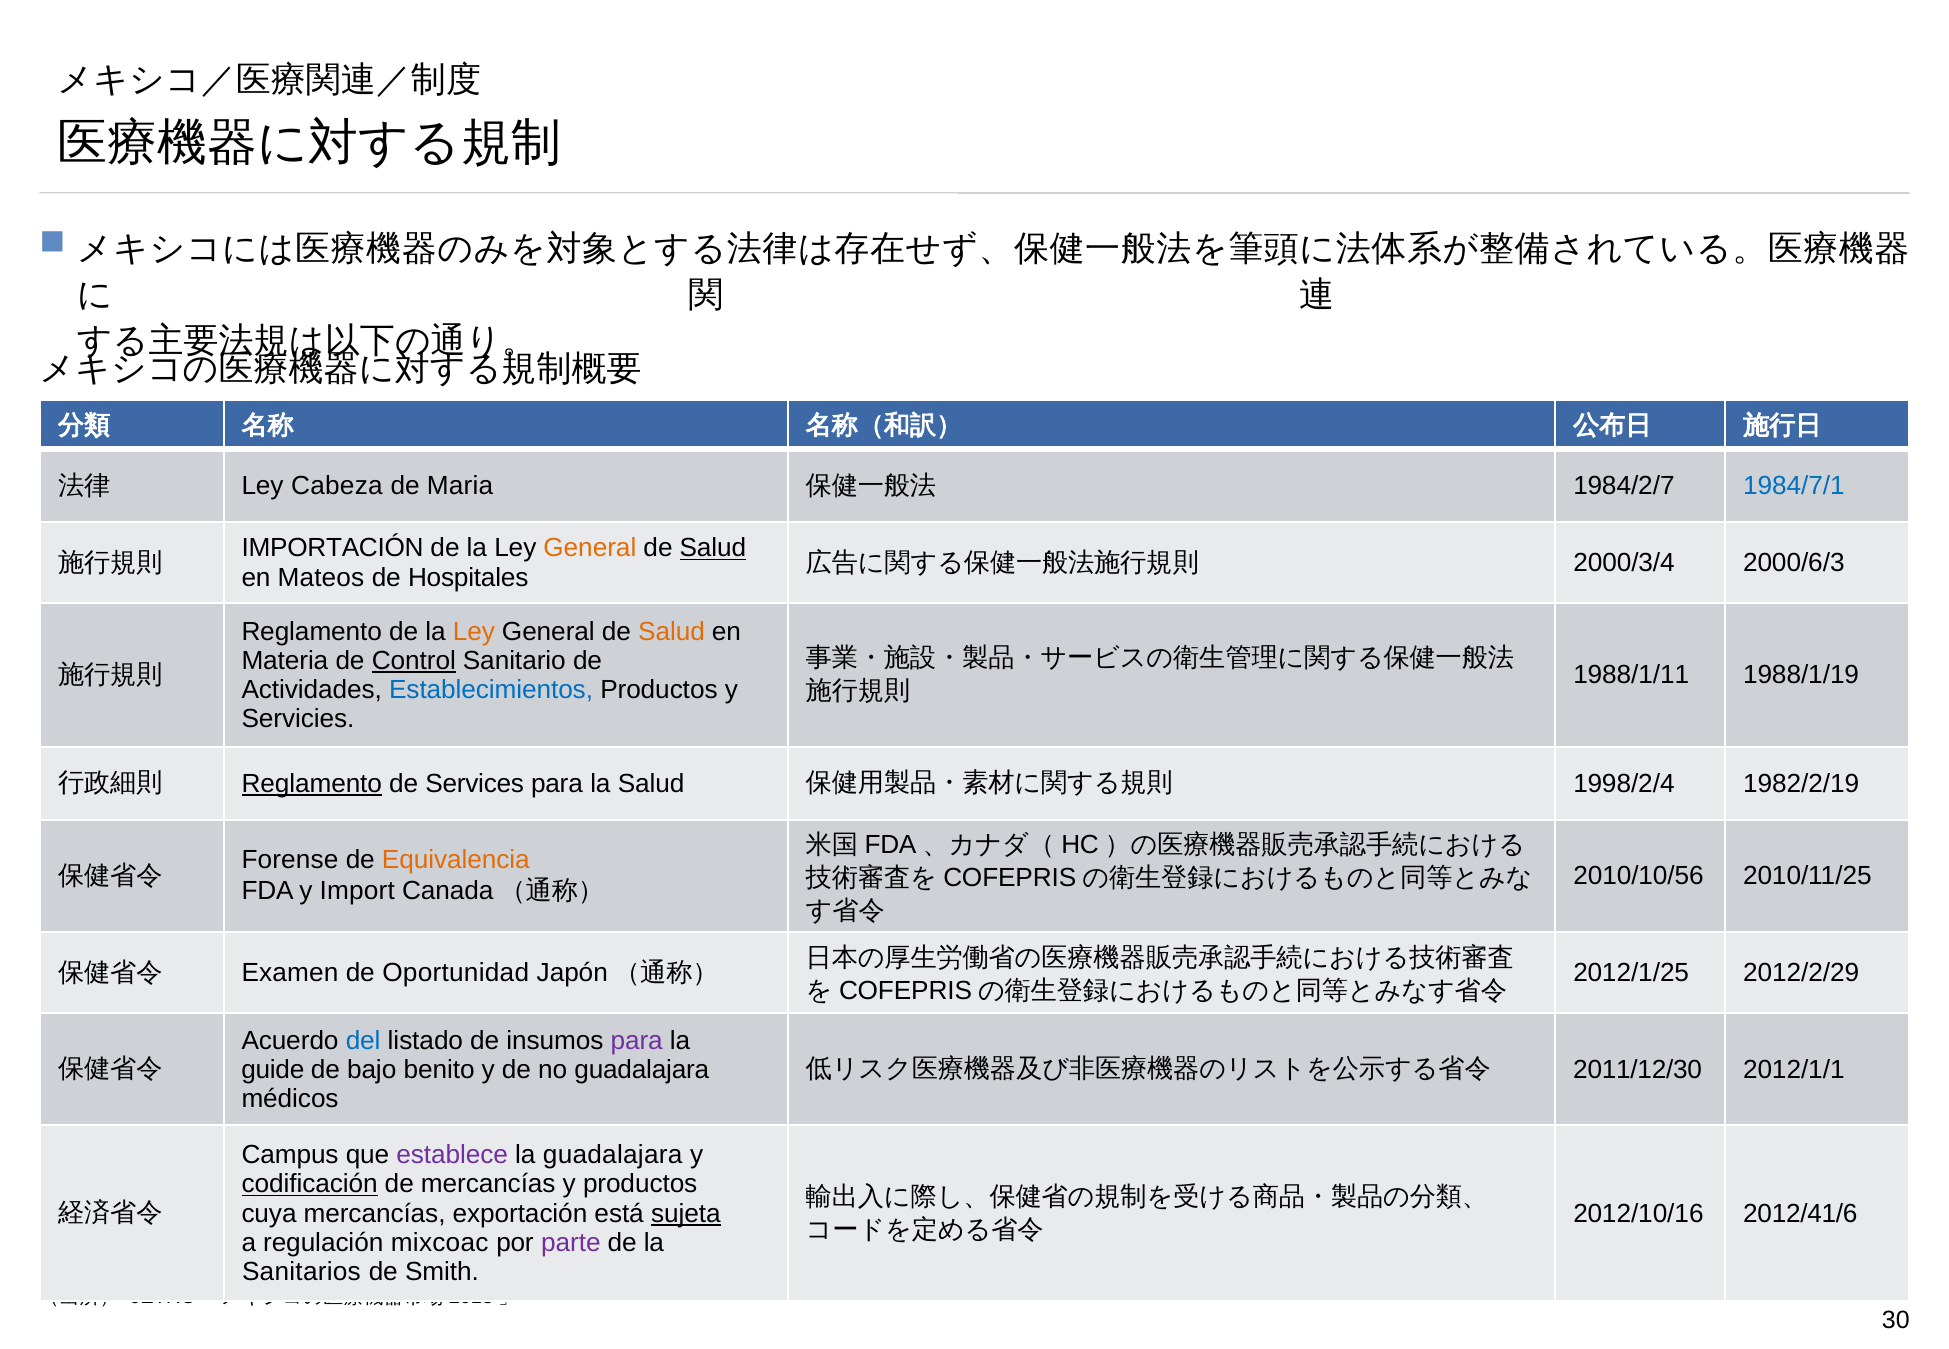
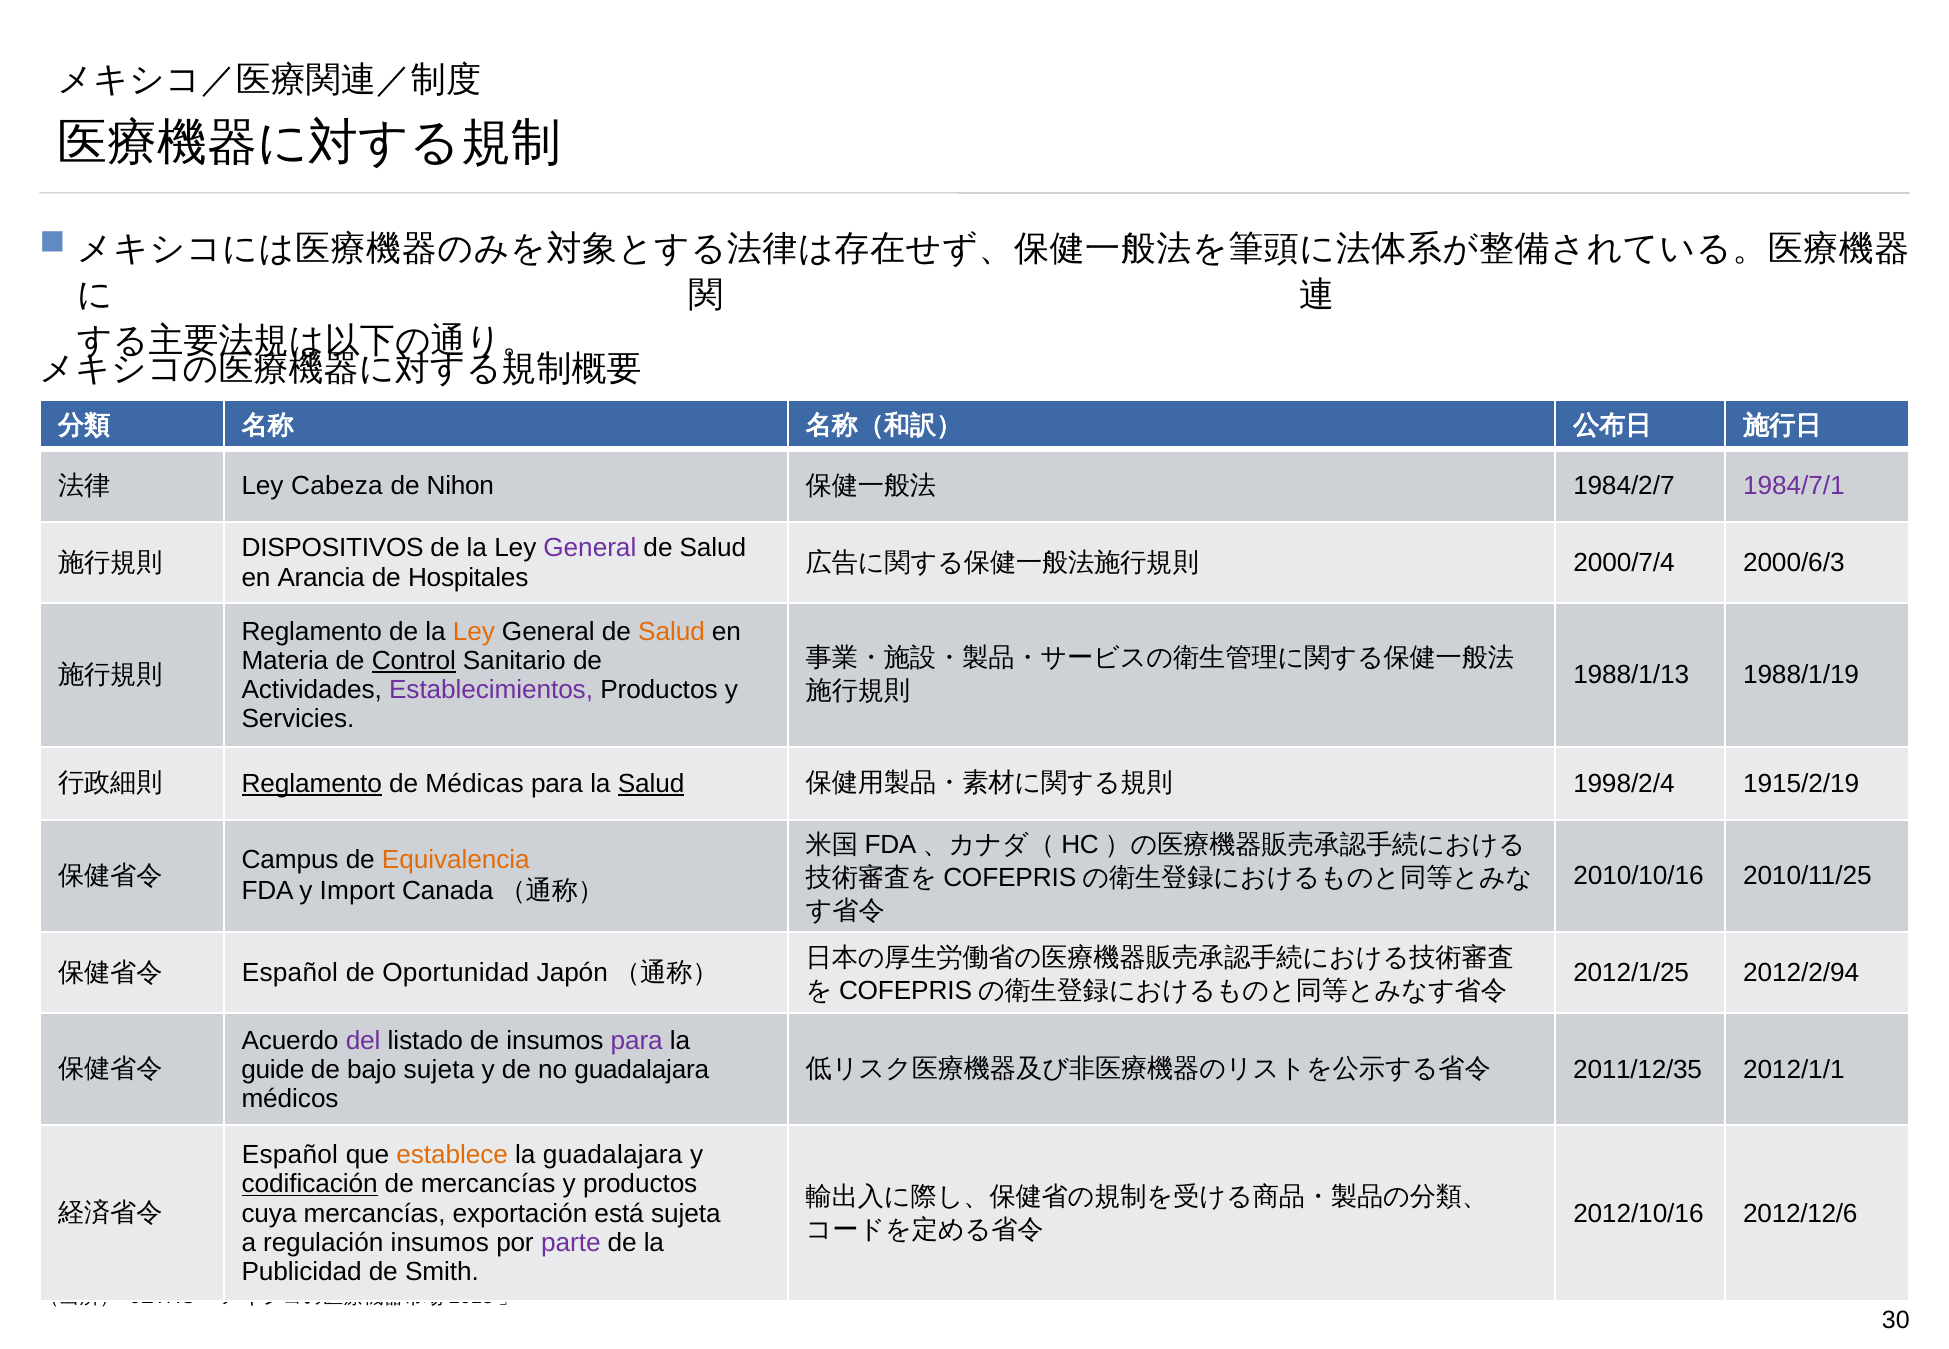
Maria: Maria -> Nihon
1984/7/1 colour: blue -> purple
IMPORTACIÓN: IMPORTACIÓN -> DISPOSITIVOS
General at (590, 548) colour: orange -> purple
Salud at (713, 548) underline: present -> none
Mateos: Mateos -> Arancia
2000/3/4: 2000/3/4 -> 2000/7/4
1988/1/11: 1988/1/11 -> 1988/1/13
Establecimientos colour: blue -> purple
Services: Services -> Médicas
Salud at (651, 784) underline: none -> present
1982/2/19: 1982/2/19 -> 1915/2/19
Forense: Forense -> Campus
2010/10/56: 2010/10/56 -> 2010/10/16
2012/2/29: 2012/2/29 -> 2012/2/94
Examen at (290, 973): Examen -> Español
del colour: blue -> purple
bajo benito: benito -> sujeta
2011/12/30: 2011/12/30 -> 2011/12/35
Campus at (290, 1155): Campus -> Español
establece colour: purple -> orange
sujeta at (686, 1214) underline: present -> none
2012/41/6: 2012/41/6 -> 2012/12/6
regulación mixcoac: mixcoac -> insumos
Sanitarios: Sanitarios -> Publicidad
